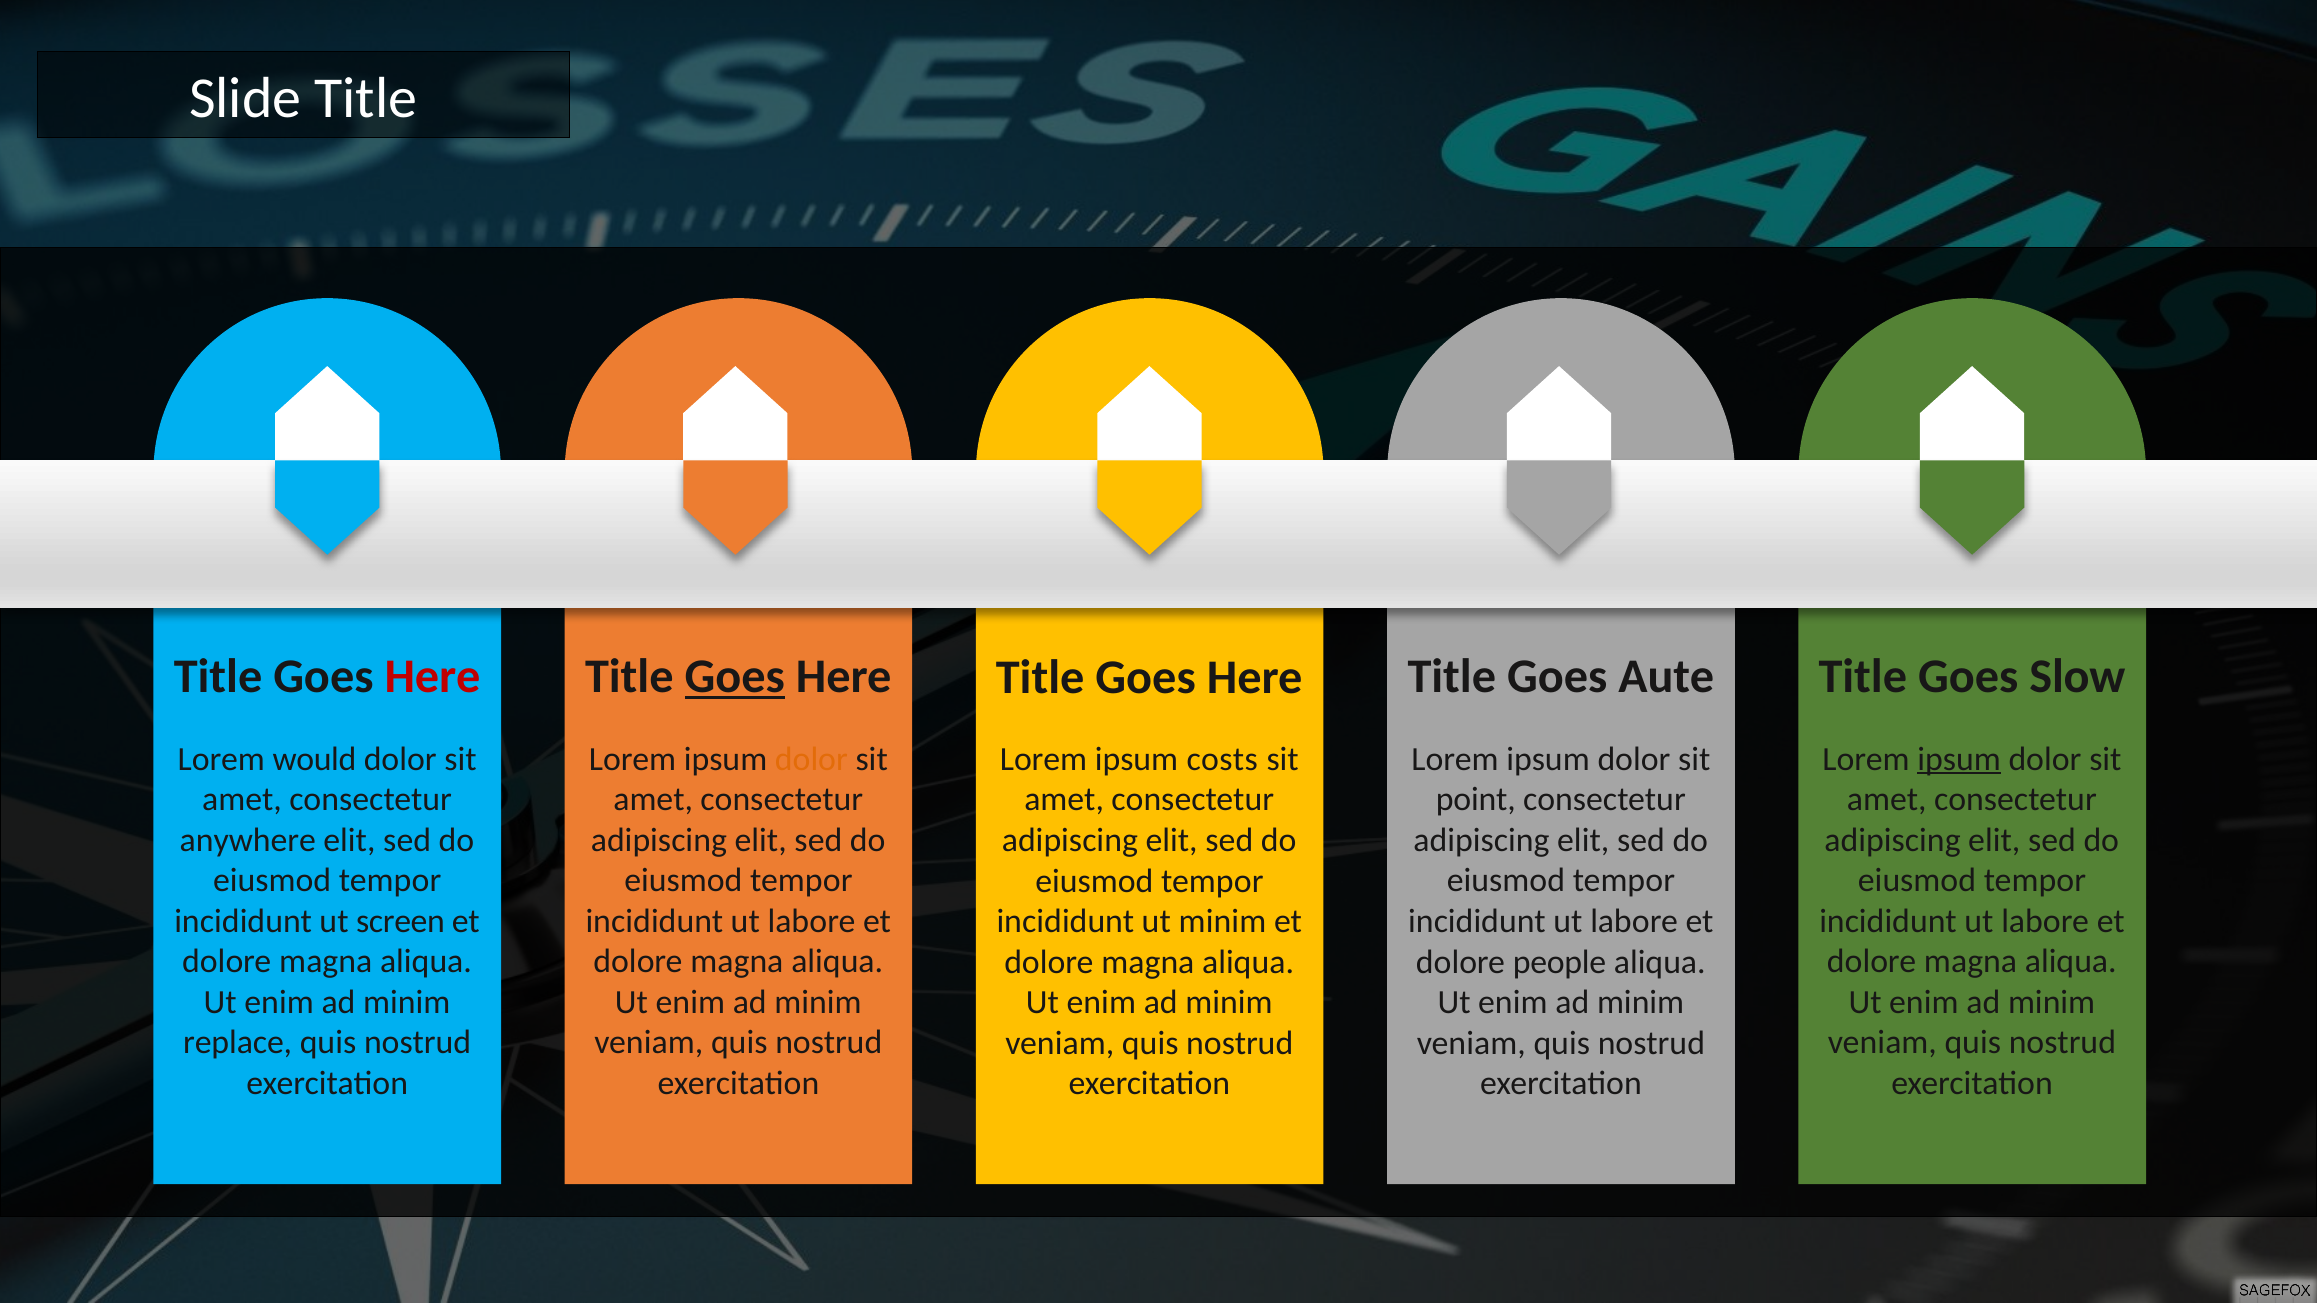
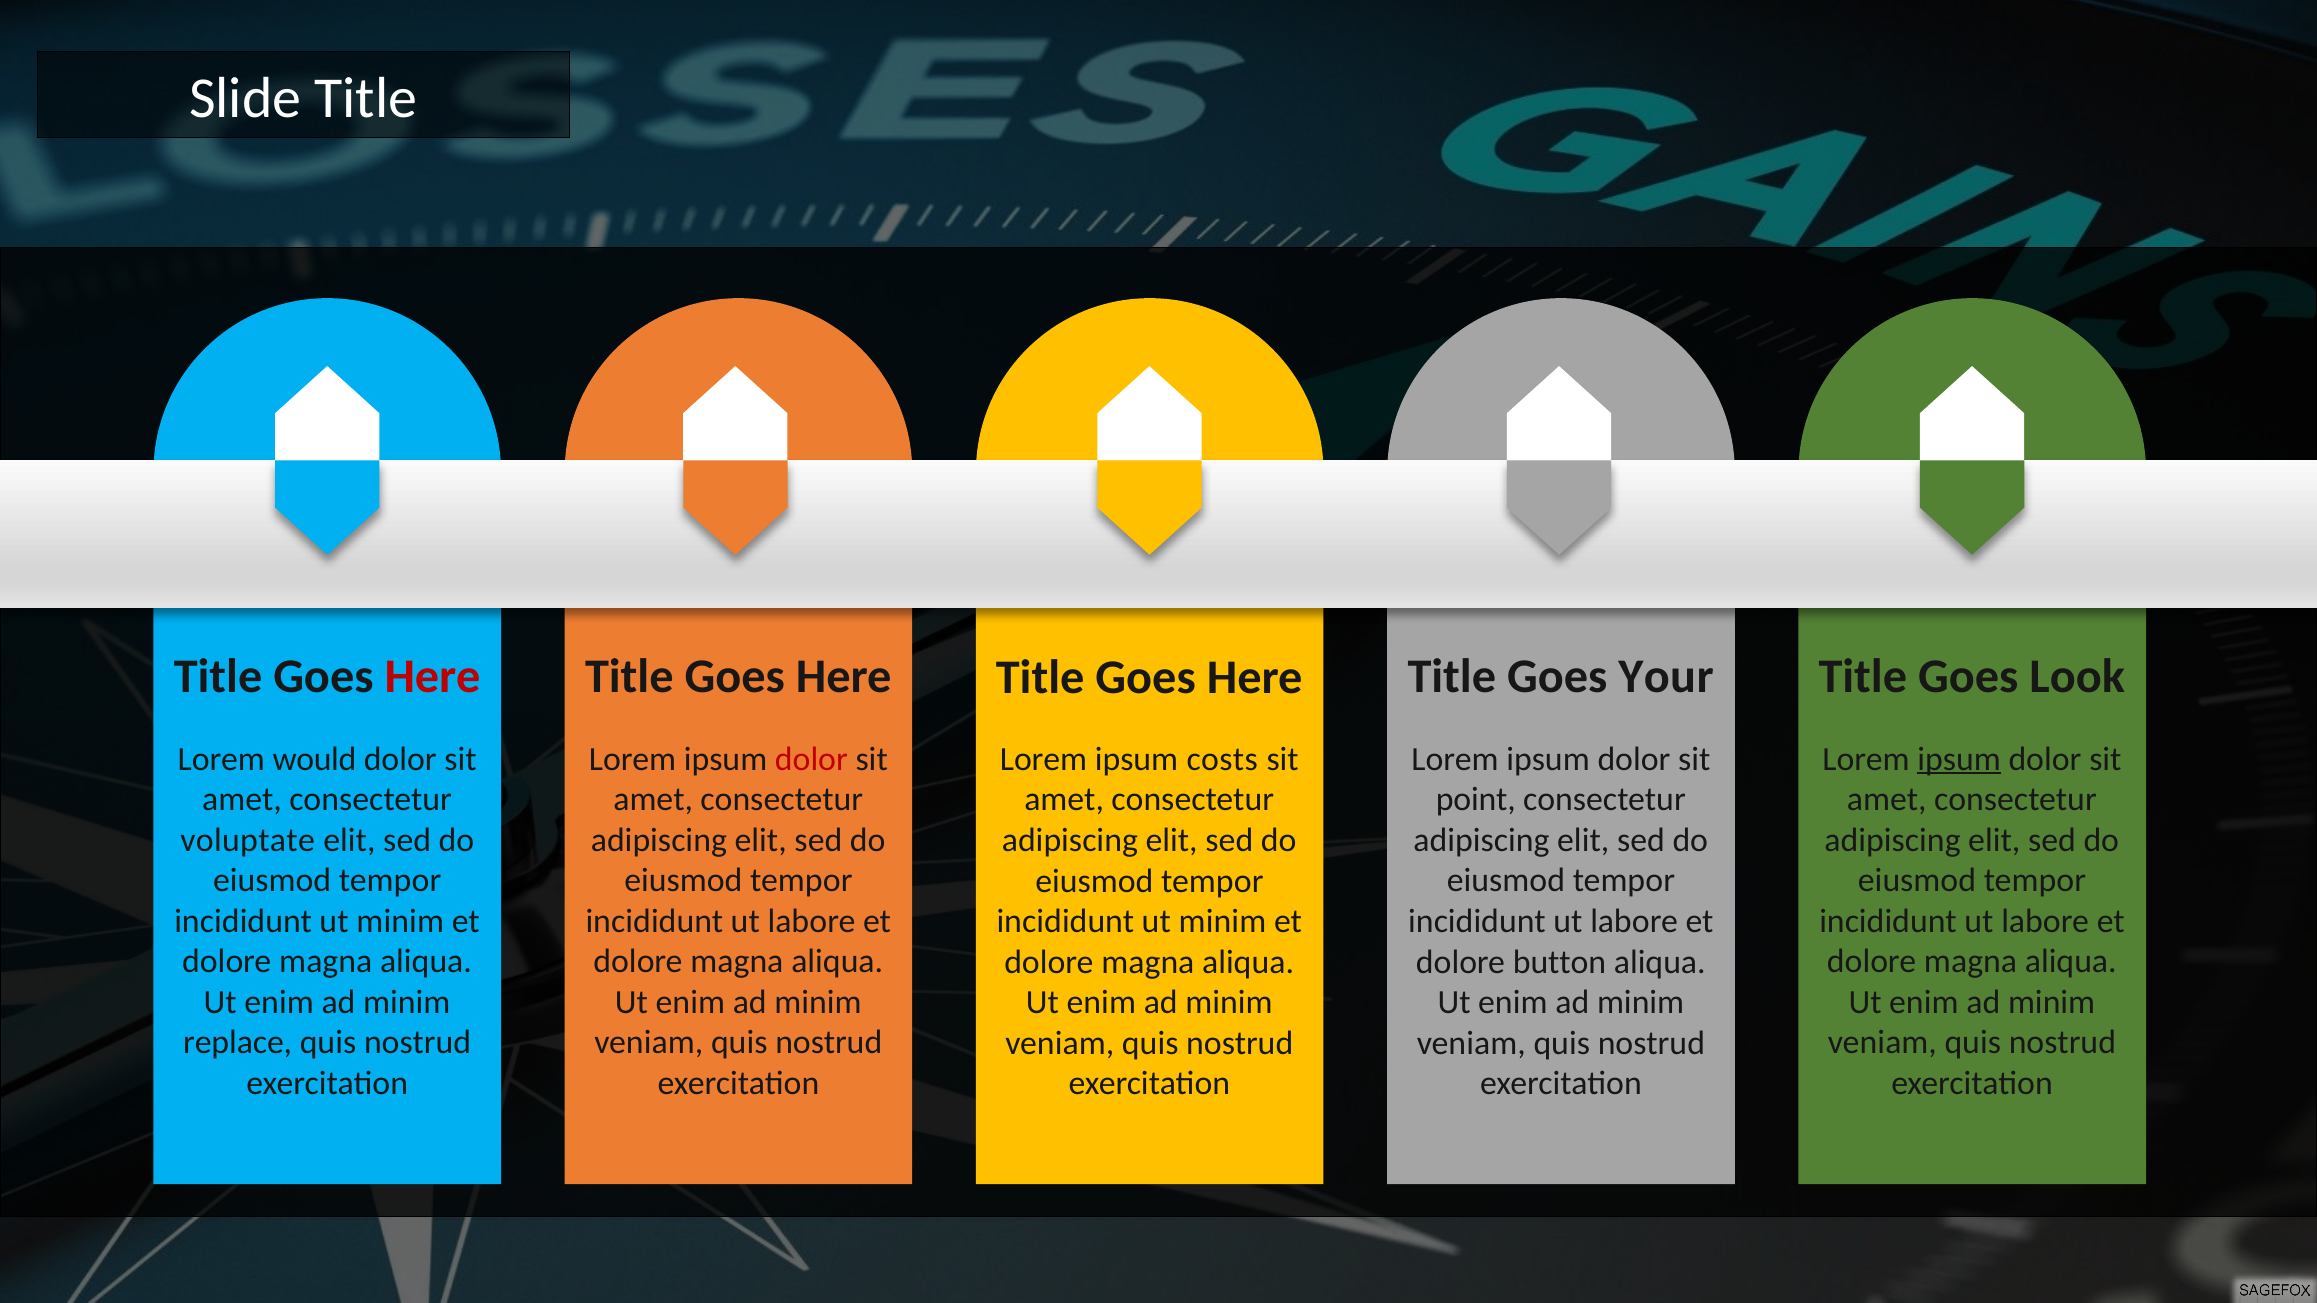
Goes at (735, 677) underline: present -> none
Slow: Slow -> Look
Aute: Aute -> Your
dolor at (811, 759) colour: orange -> red
anywhere: anywhere -> voluptate
screen at (400, 921): screen -> minim
people: people -> button
